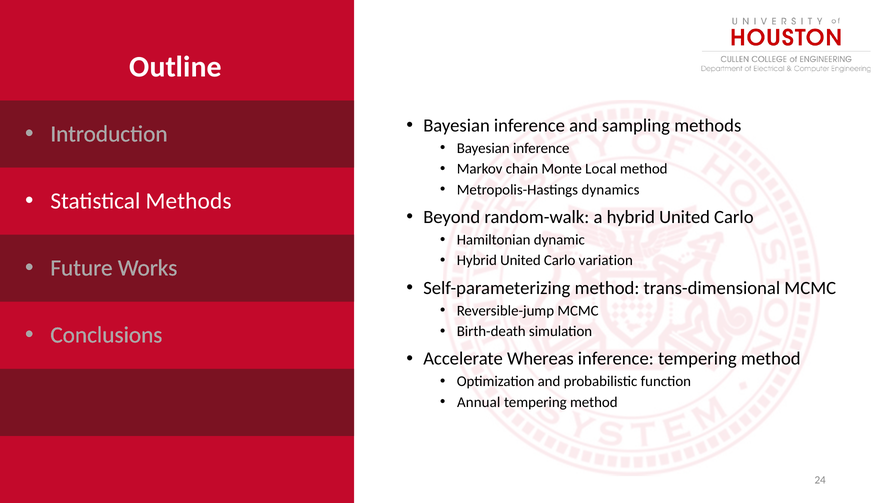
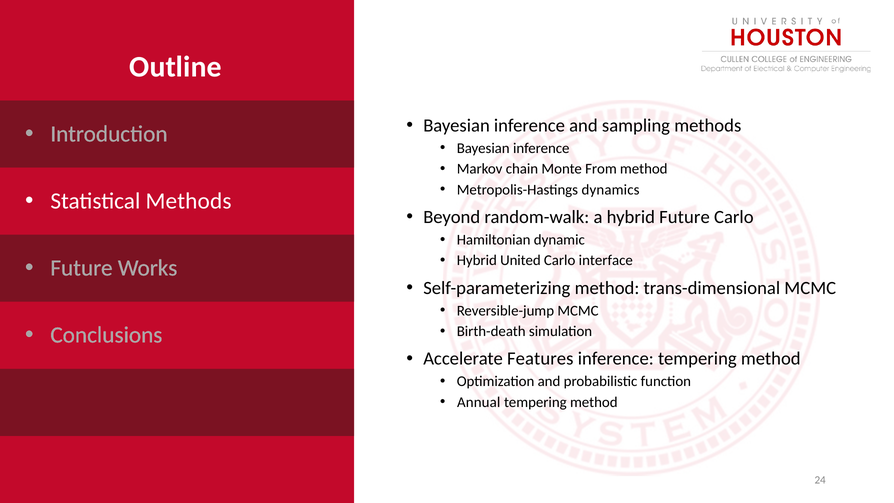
Local: Local -> From
a hybrid United: United -> Future
variation: variation -> interface
Whereas: Whereas -> Features
